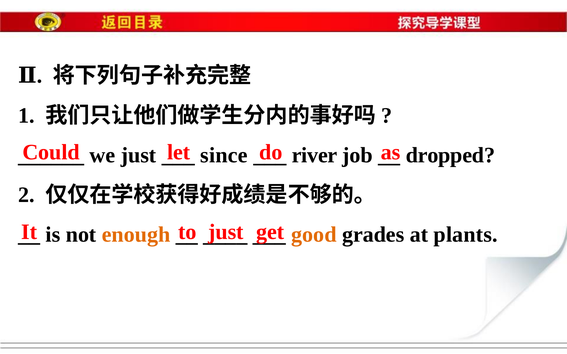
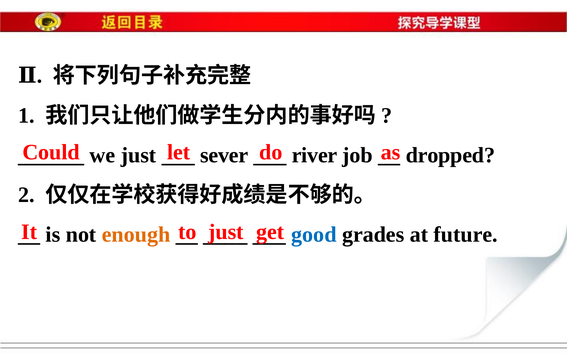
since: since -> sever
good colour: orange -> blue
plants: plants -> future
